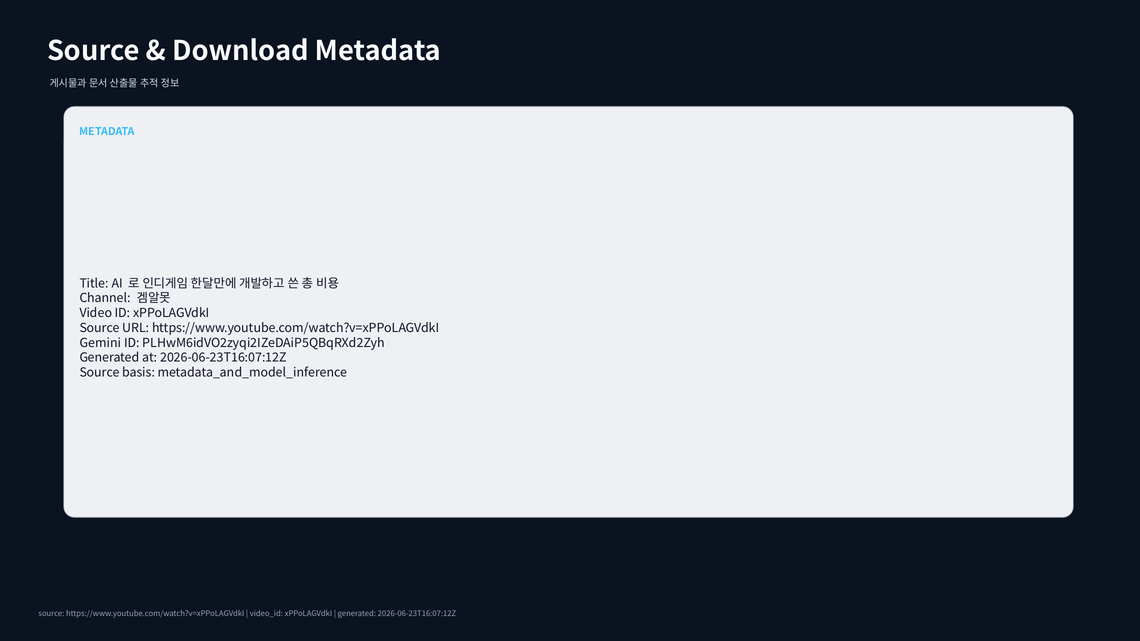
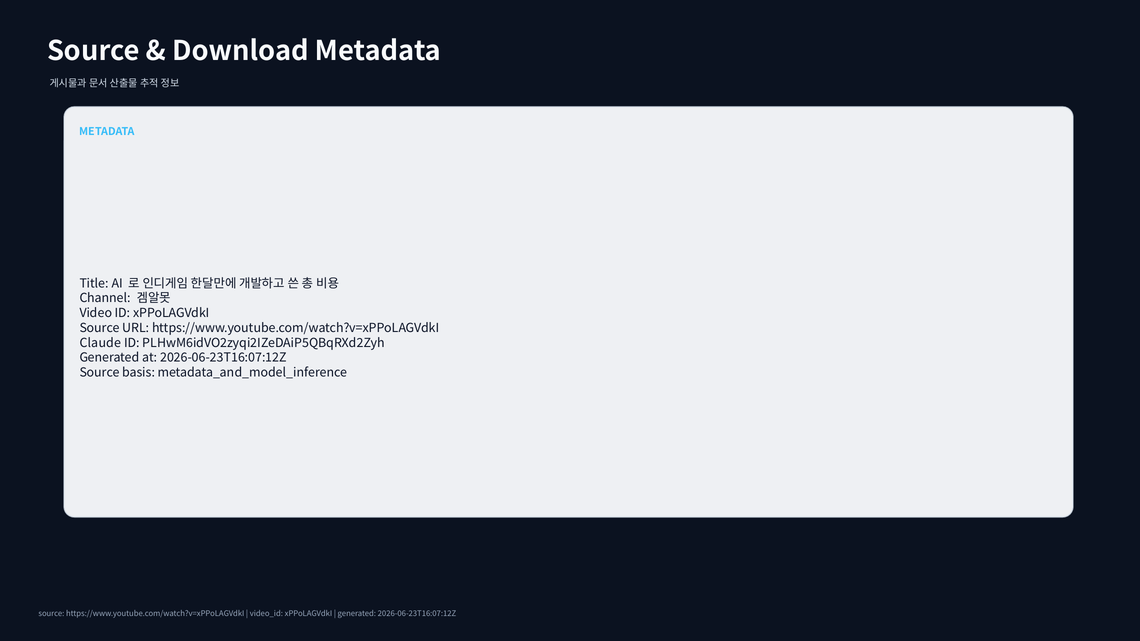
Gemini: Gemini -> Claude
